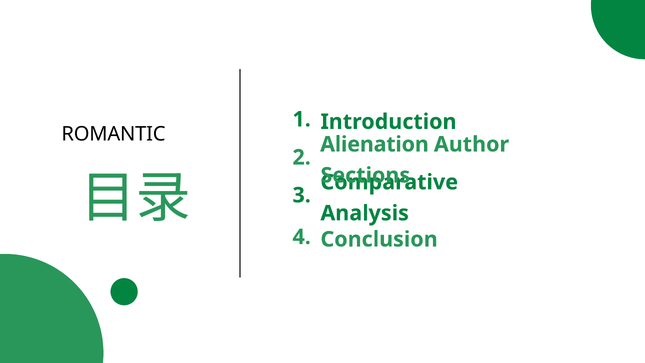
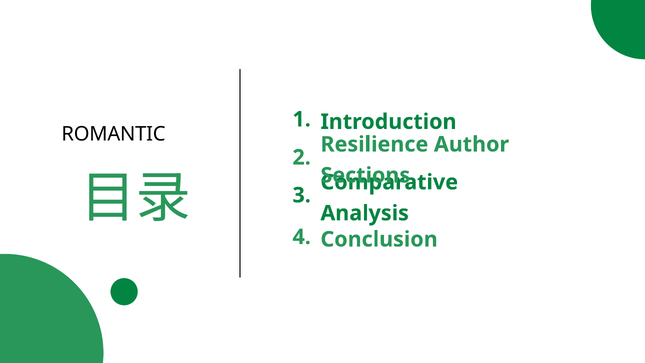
Alienation: Alienation -> Resilience
